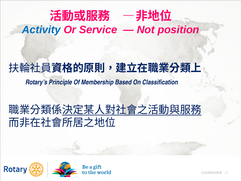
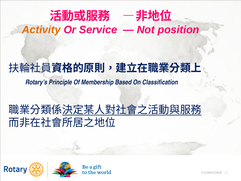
Activity colour: blue -> orange
